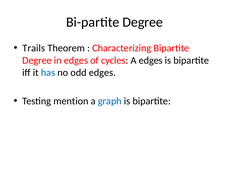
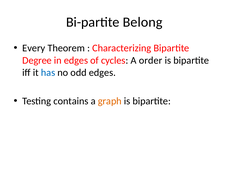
Bi-partite Degree: Degree -> Belong
Trails: Trails -> Every
A edges: edges -> order
mention: mention -> contains
graph colour: blue -> orange
